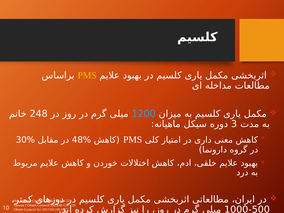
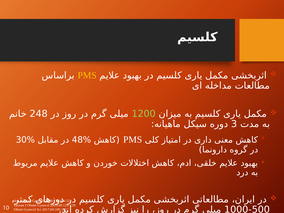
1200 colour: light blue -> light green
